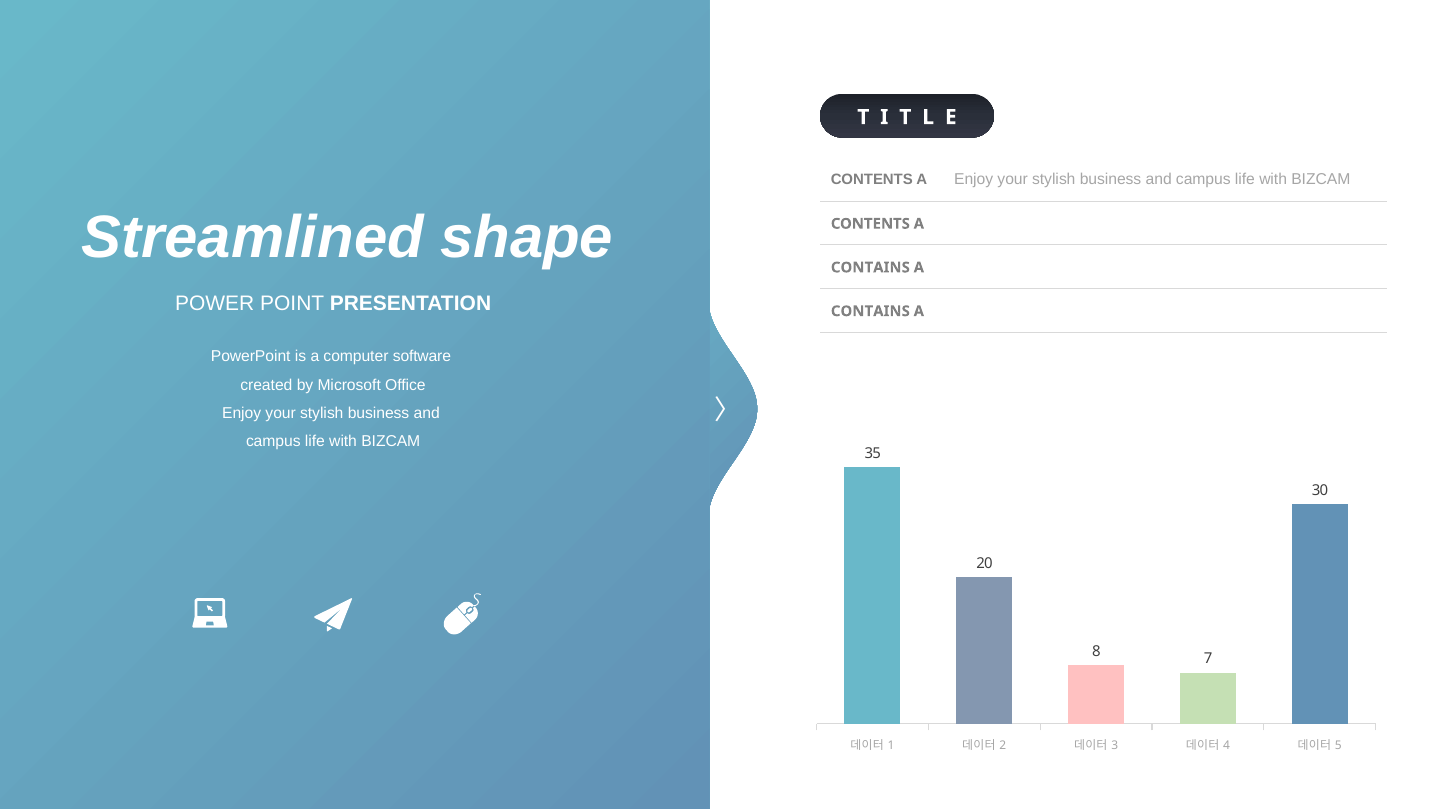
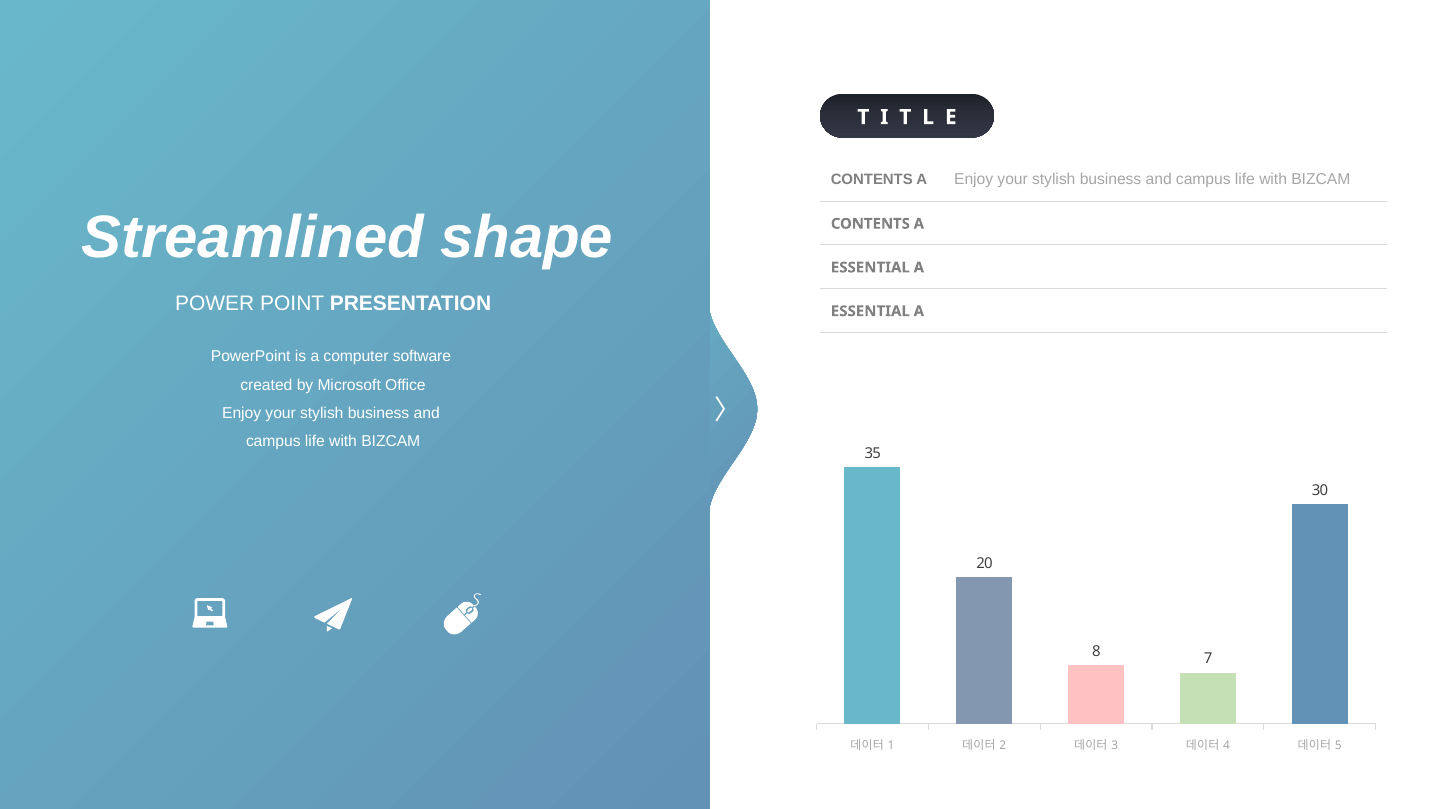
CONTAINS at (870, 267): CONTAINS -> ESSENTIAL
CONTAINS at (870, 311): CONTAINS -> ESSENTIAL
